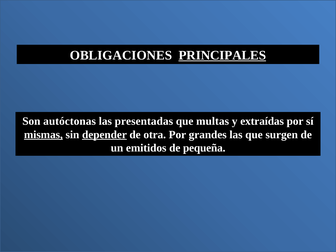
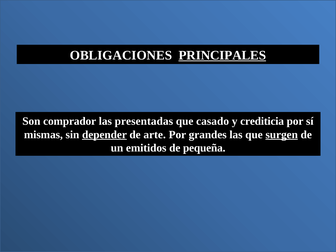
autóctonas: autóctonas -> comprador
multas: multas -> casado
extraídas: extraídas -> crediticia
mismas underline: present -> none
otra: otra -> arte
surgen underline: none -> present
